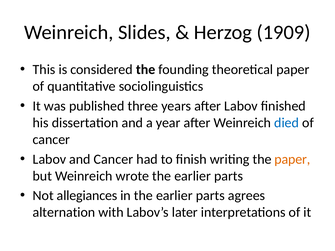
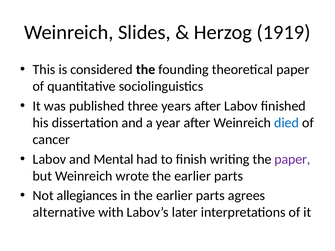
1909: 1909 -> 1919
and Cancer: Cancer -> Mental
paper at (292, 159) colour: orange -> purple
alternation: alternation -> alternative
